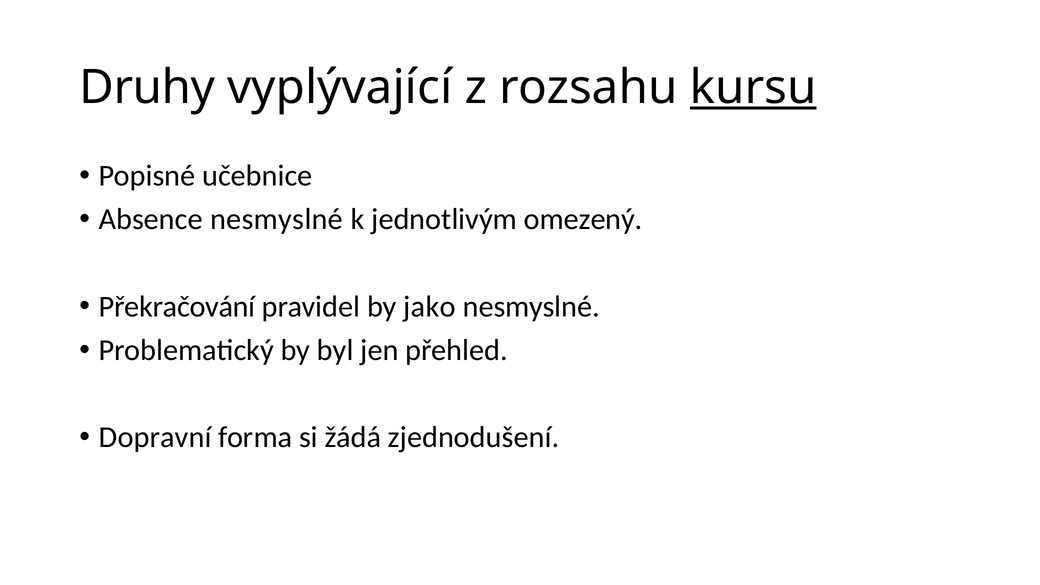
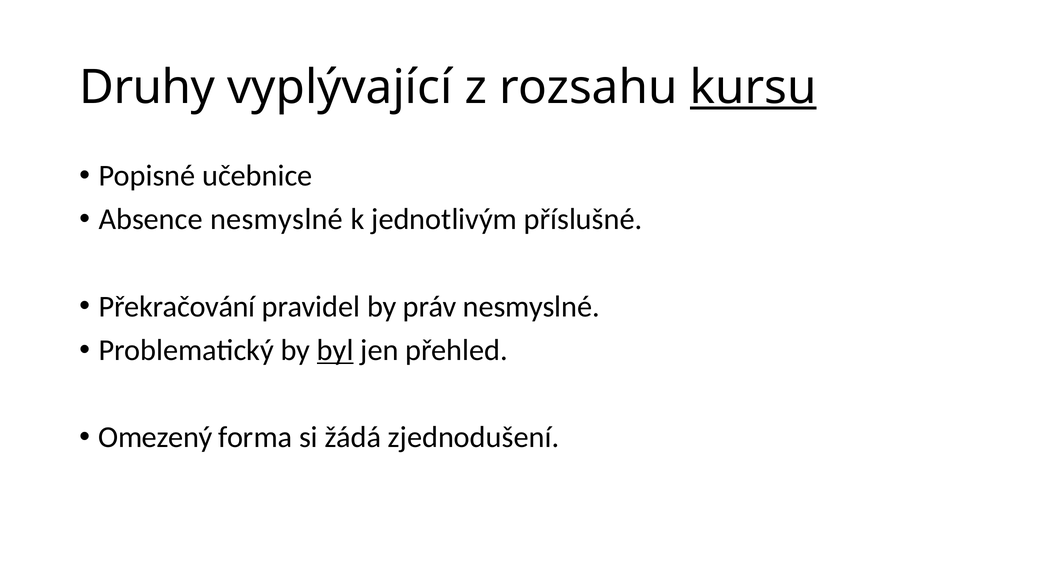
omezený: omezený -> příslušné
jako: jako -> práv
byl underline: none -> present
Dopravní: Dopravní -> Omezený
